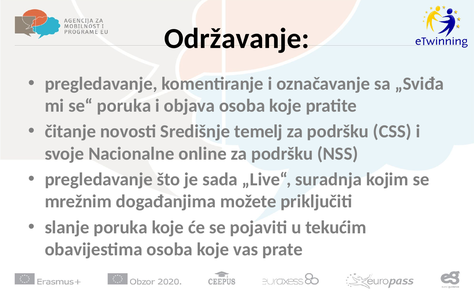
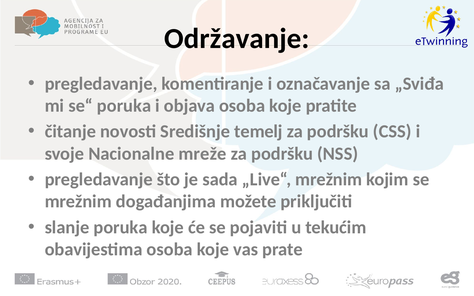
online: online -> mreže
„Live“ suradnja: suradnja -> mrežnim
